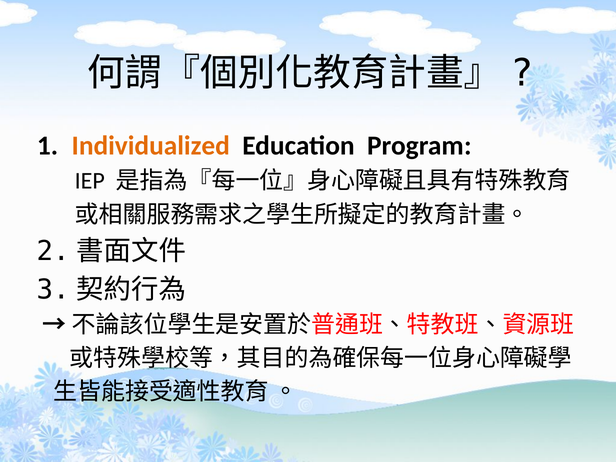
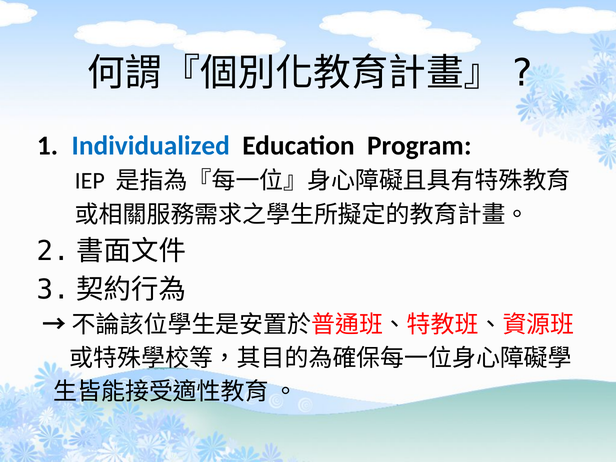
Individualized colour: orange -> blue
